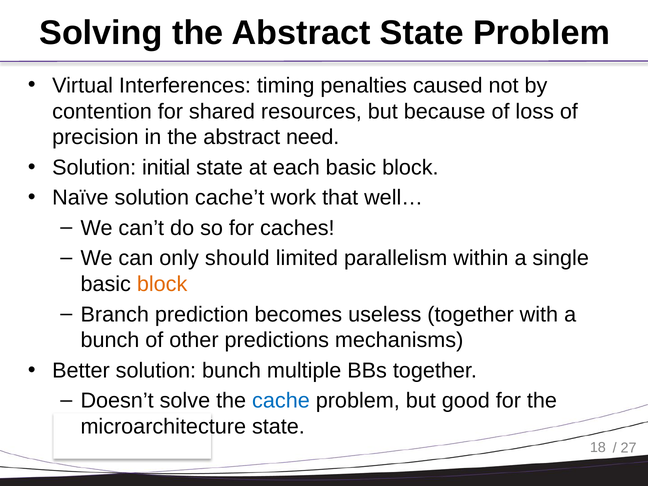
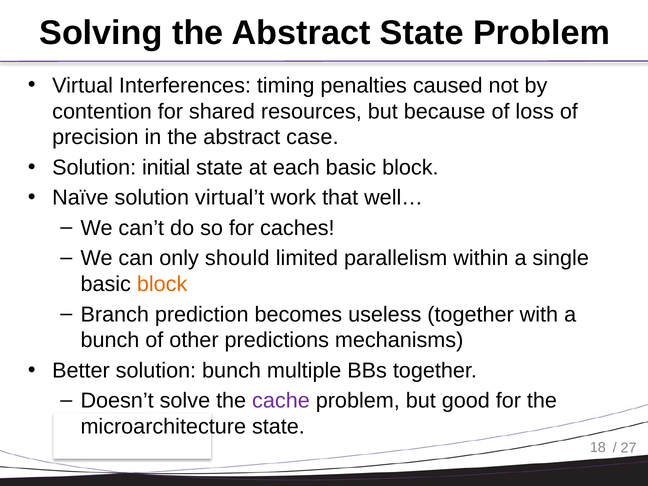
need: need -> case
cache’t: cache’t -> virtual’t
cache colour: blue -> purple
